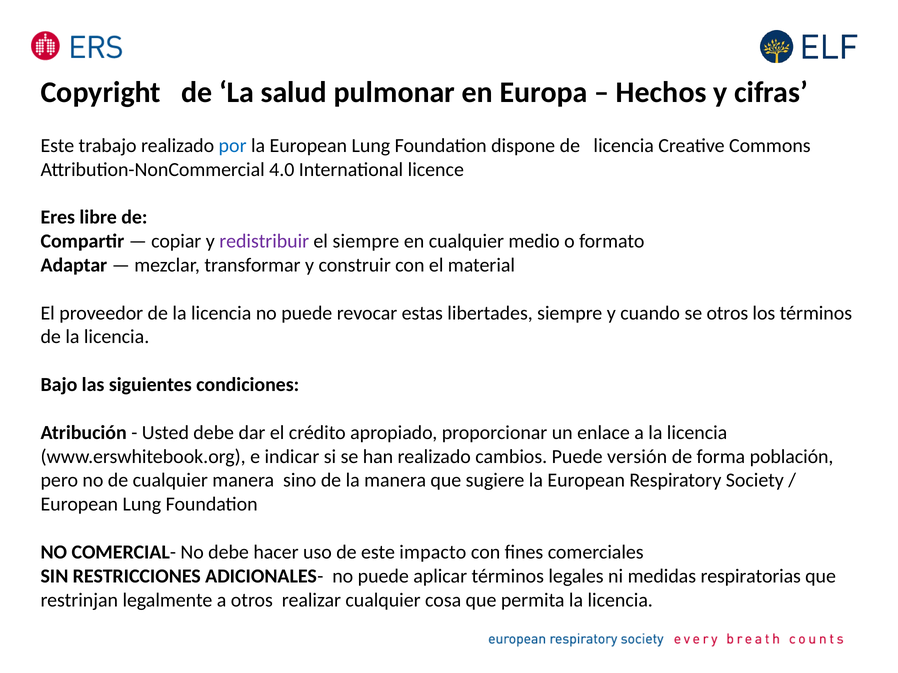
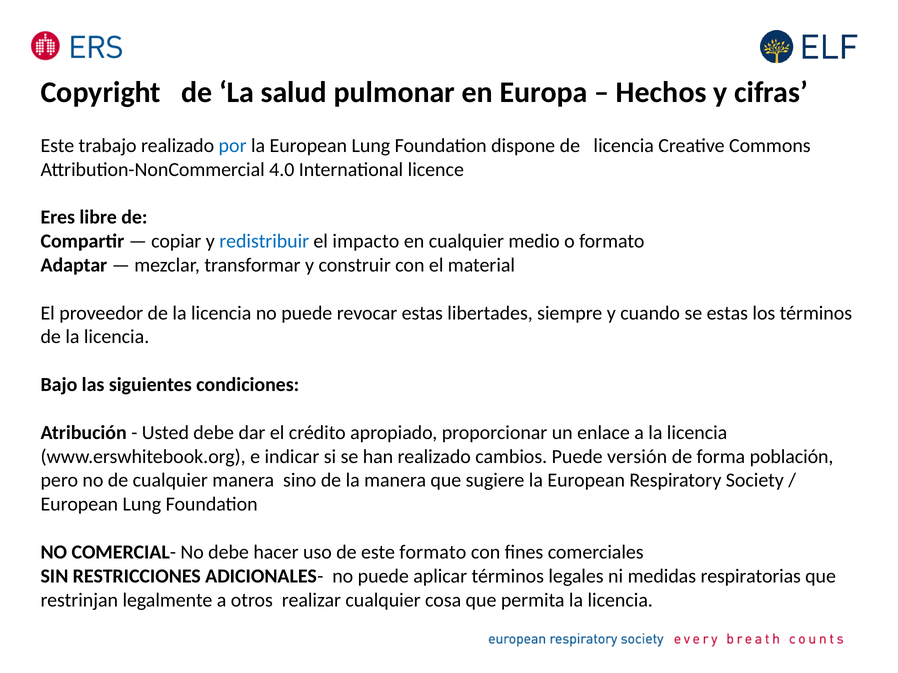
redistribuir colour: purple -> blue
el siempre: siempre -> impacto
se otros: otros -> estas
este impacto: impacto -> formato
